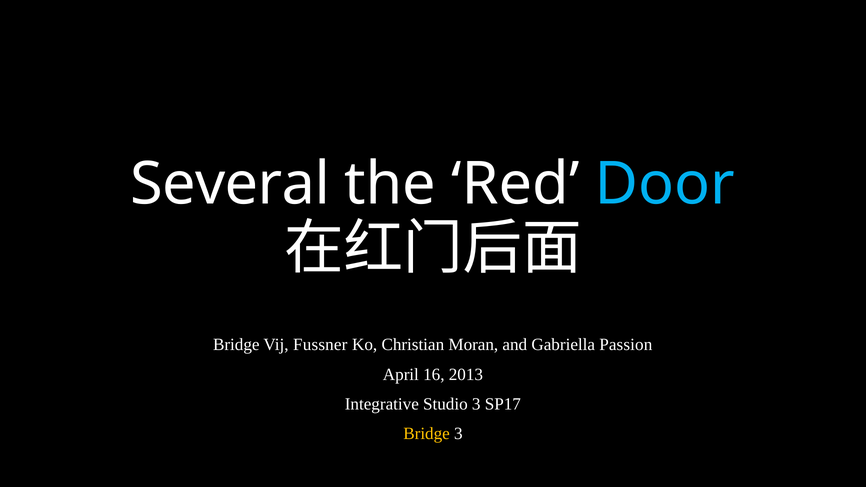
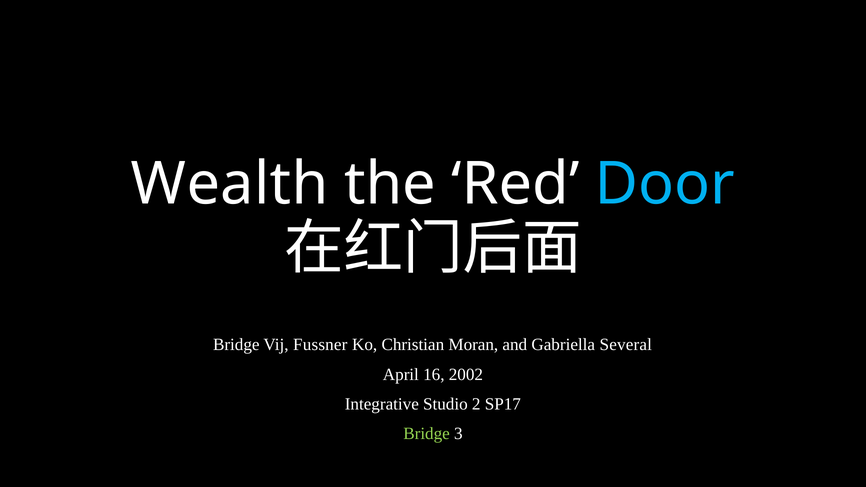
Several: Several -> Wealth
Passion: Passion -> Several
2013: 2013 -> 2002
Studio 3: 3 -> 2
Bridge at (427, 434) colour: yellow -> light green
